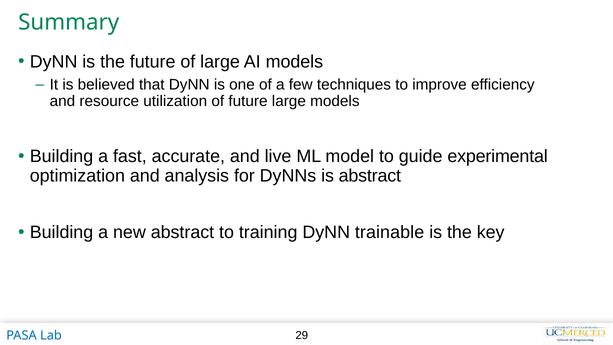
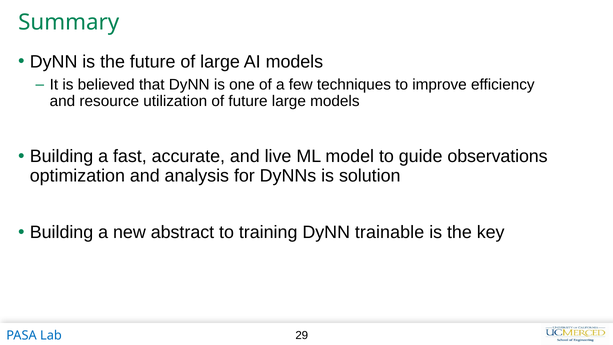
experimental: experimental -> observations
is abstract: abstract -> solution
